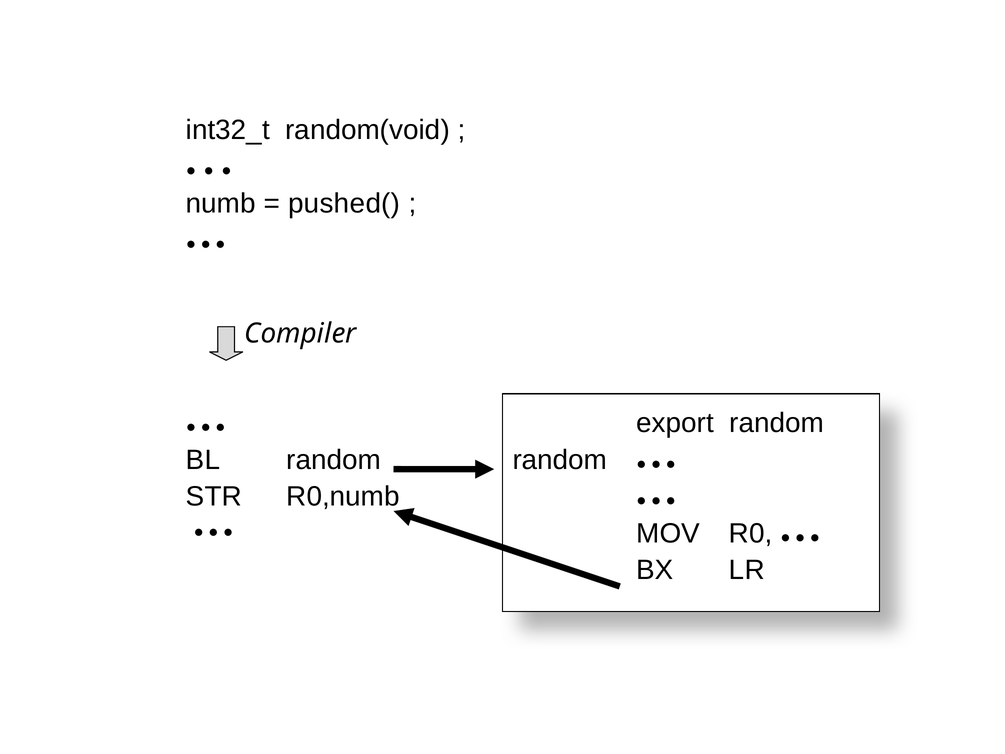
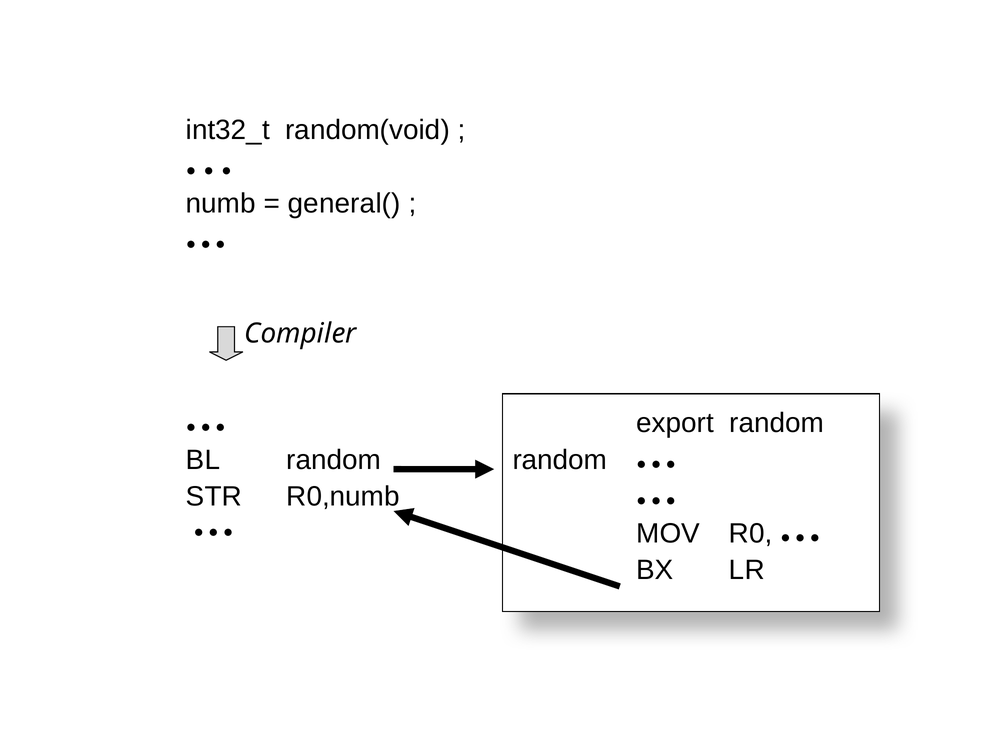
pushed(: pushed( -> general(
